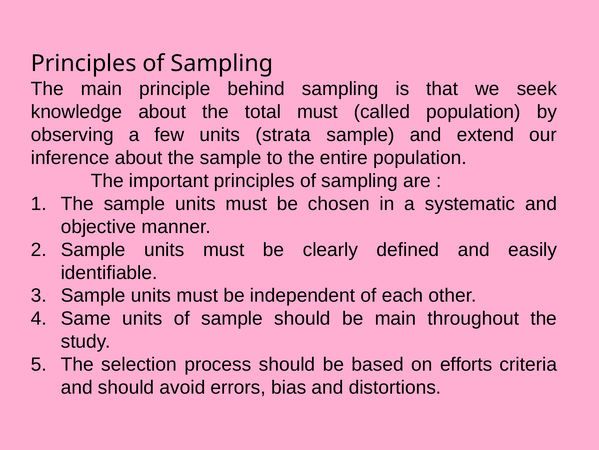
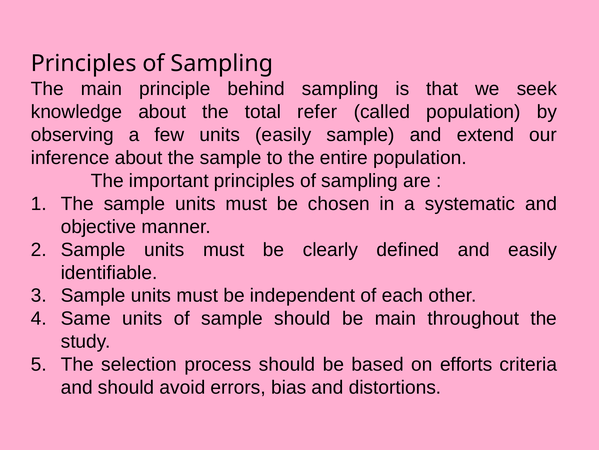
total must: must -> refer
units strata: strata -> easily
